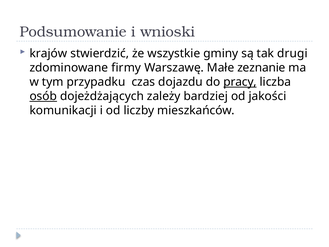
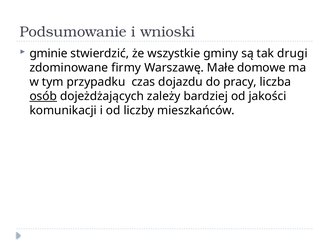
krajów: krajów -> gminie
zeznanie: zeznanie -> domowe
pracy underline: present -> none
